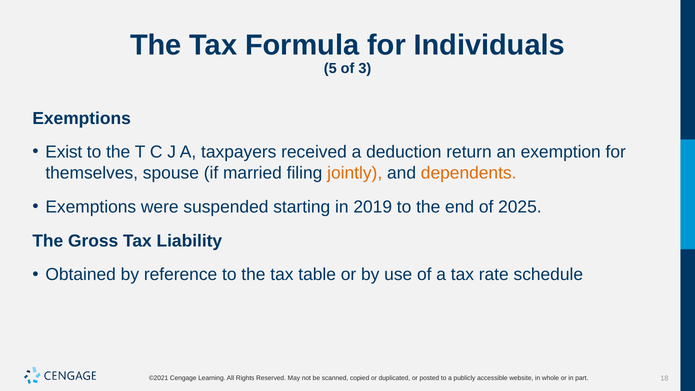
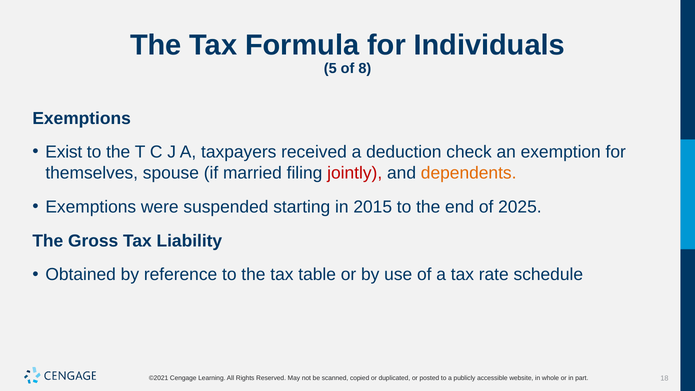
3: 3 -> 8
return: return -> check
jointly colour: orange -> red
2019: 2019 -> 2015
